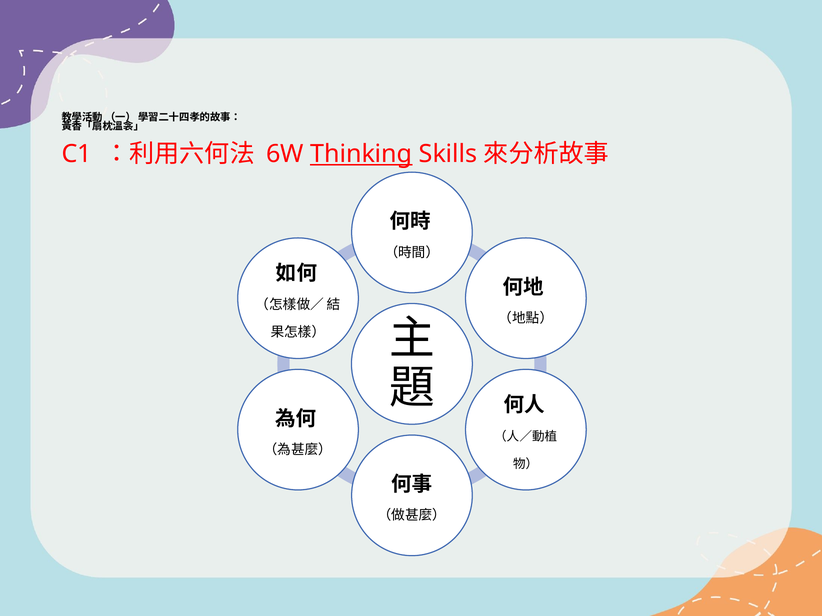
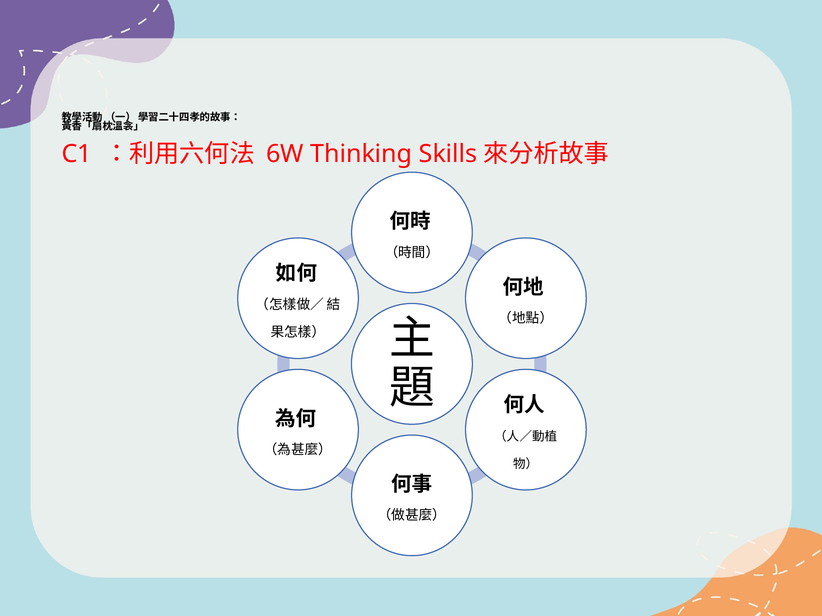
Thinking underline: present -> none
